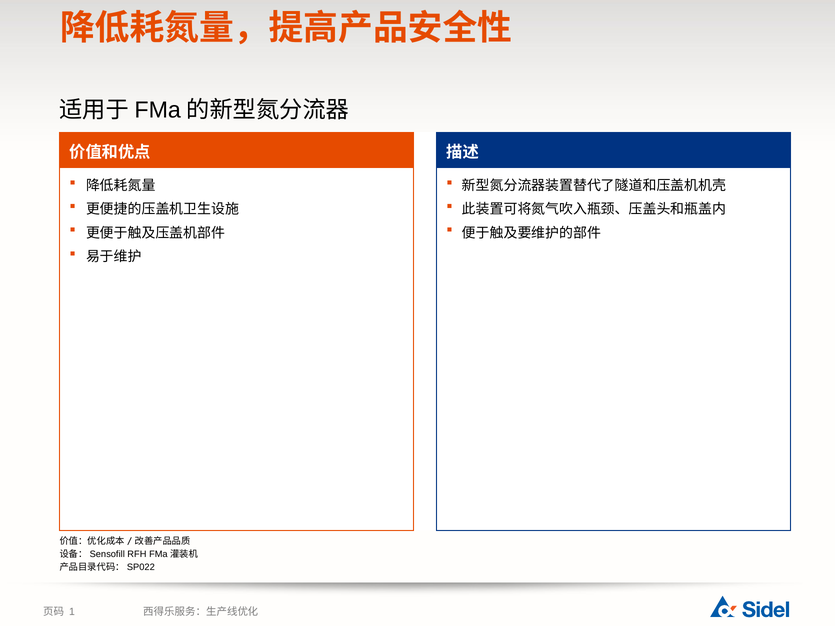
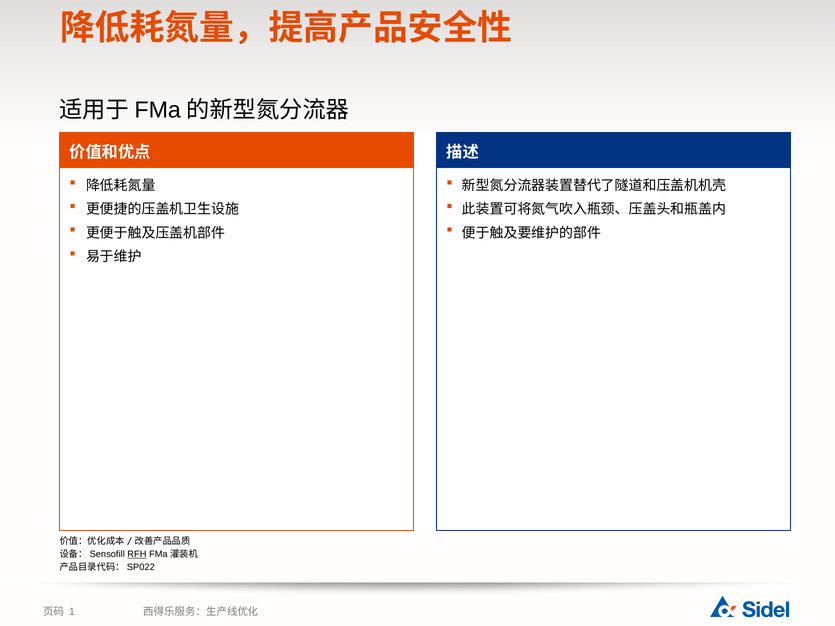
RFH underline: none -> present
